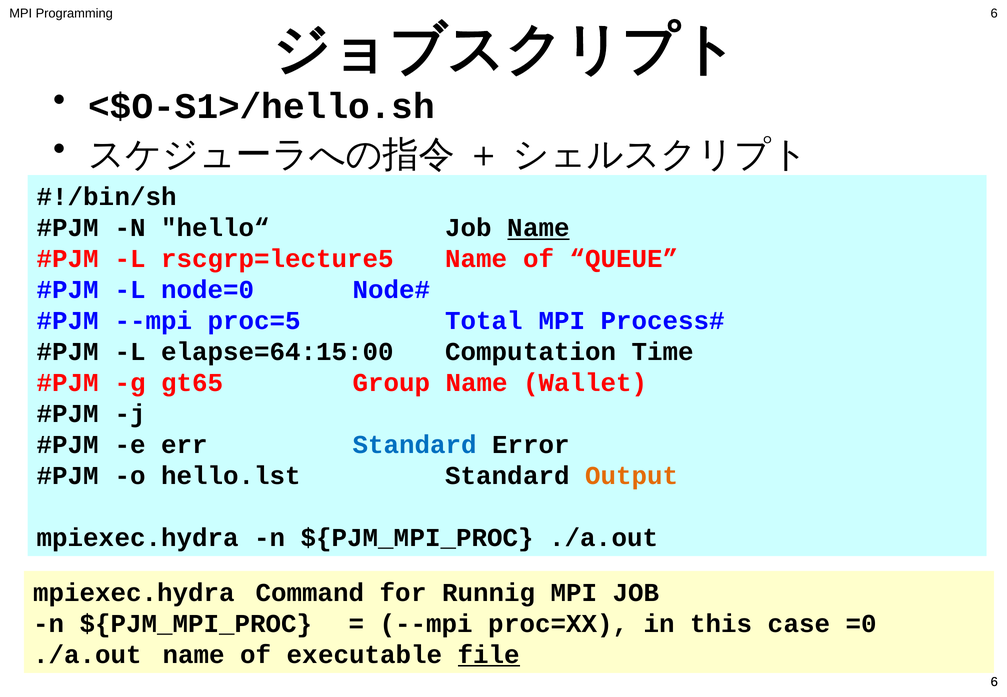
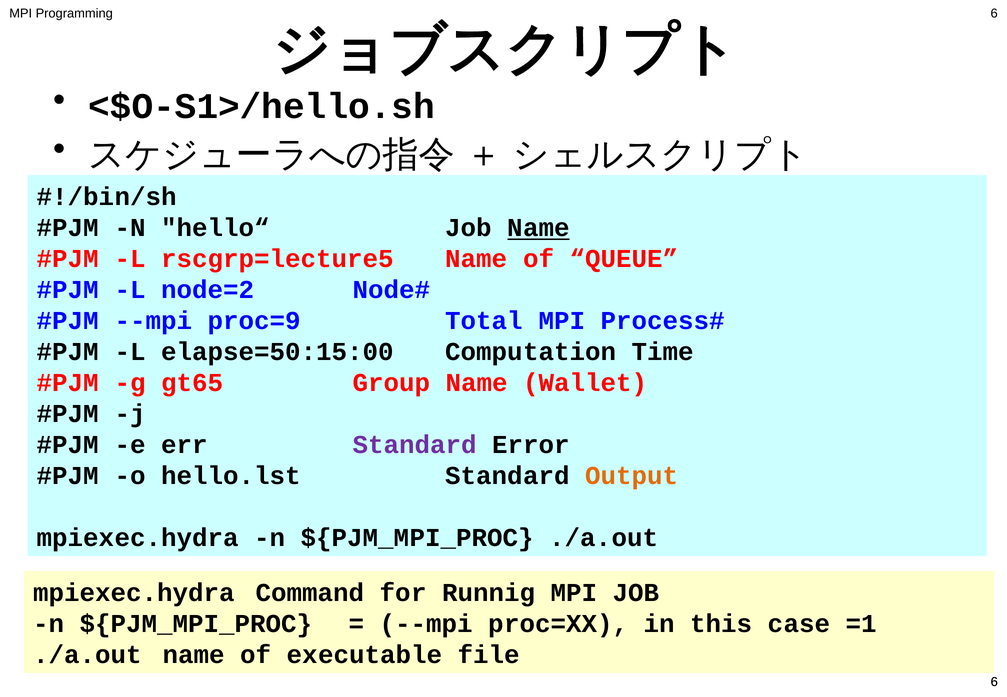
node=0: node=0 -> node=2
proc=5: proc=5 -> proc=9
elapse=64:15:00: elapse=64:15:00 -> elapse=50:15:00
Standard at (415, 445) colour: blue -> purple
=0: =0 -> =1
file underline: present -> none
